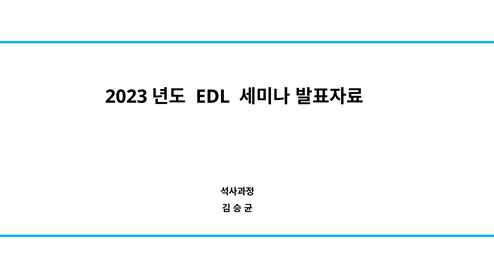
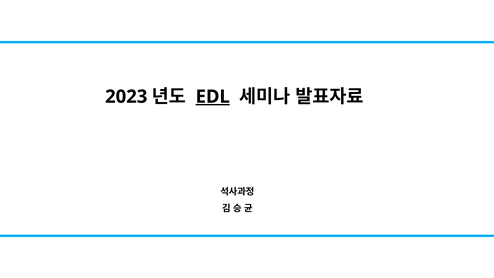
EDL underline: none -> present
